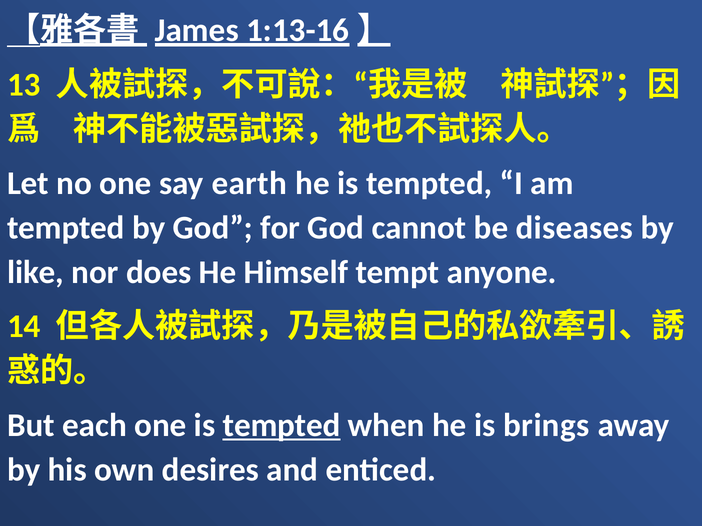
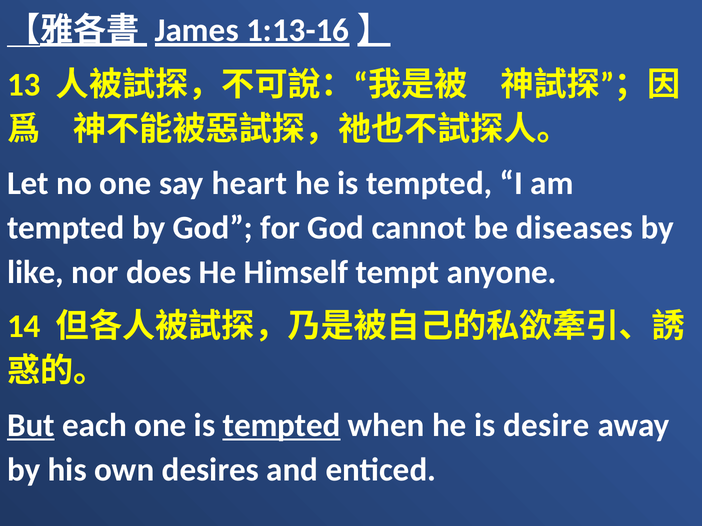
earth: earth -> heart
But underline: none -> present
brings: brings -> desire
